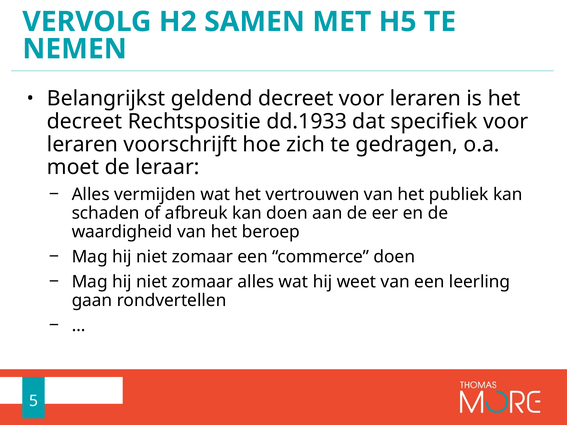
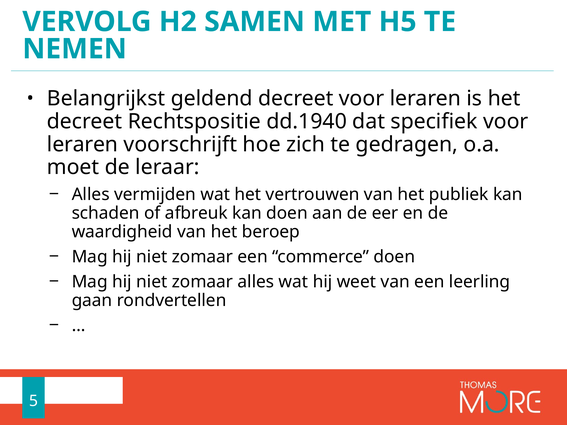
dd.1933: dd.1933 -> dd.1940
